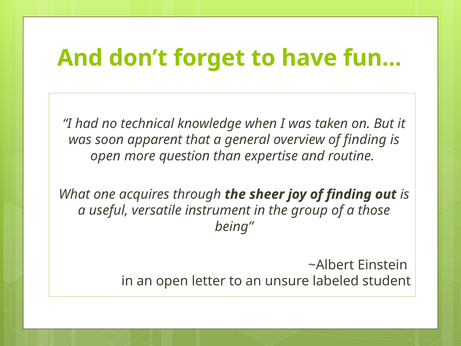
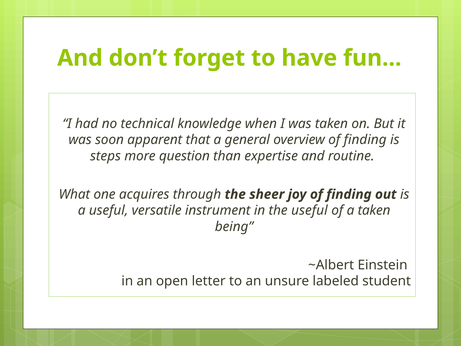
open at (105, 156): open -> steps
the group: group -> useful
a those: those -> taken
